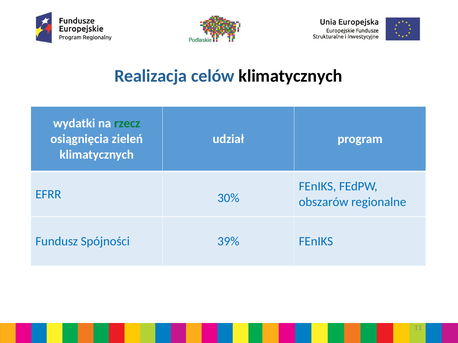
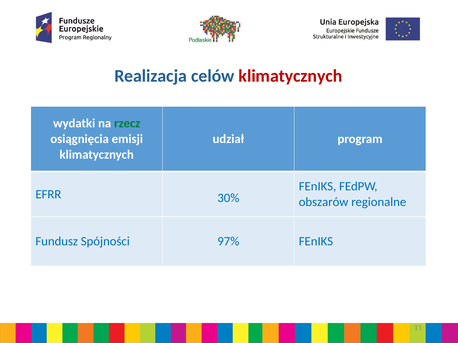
klimatycznych at (290, 76) colour: black -> red
zieleń: zieleń -> emisji
39%: 39% -> 97%
